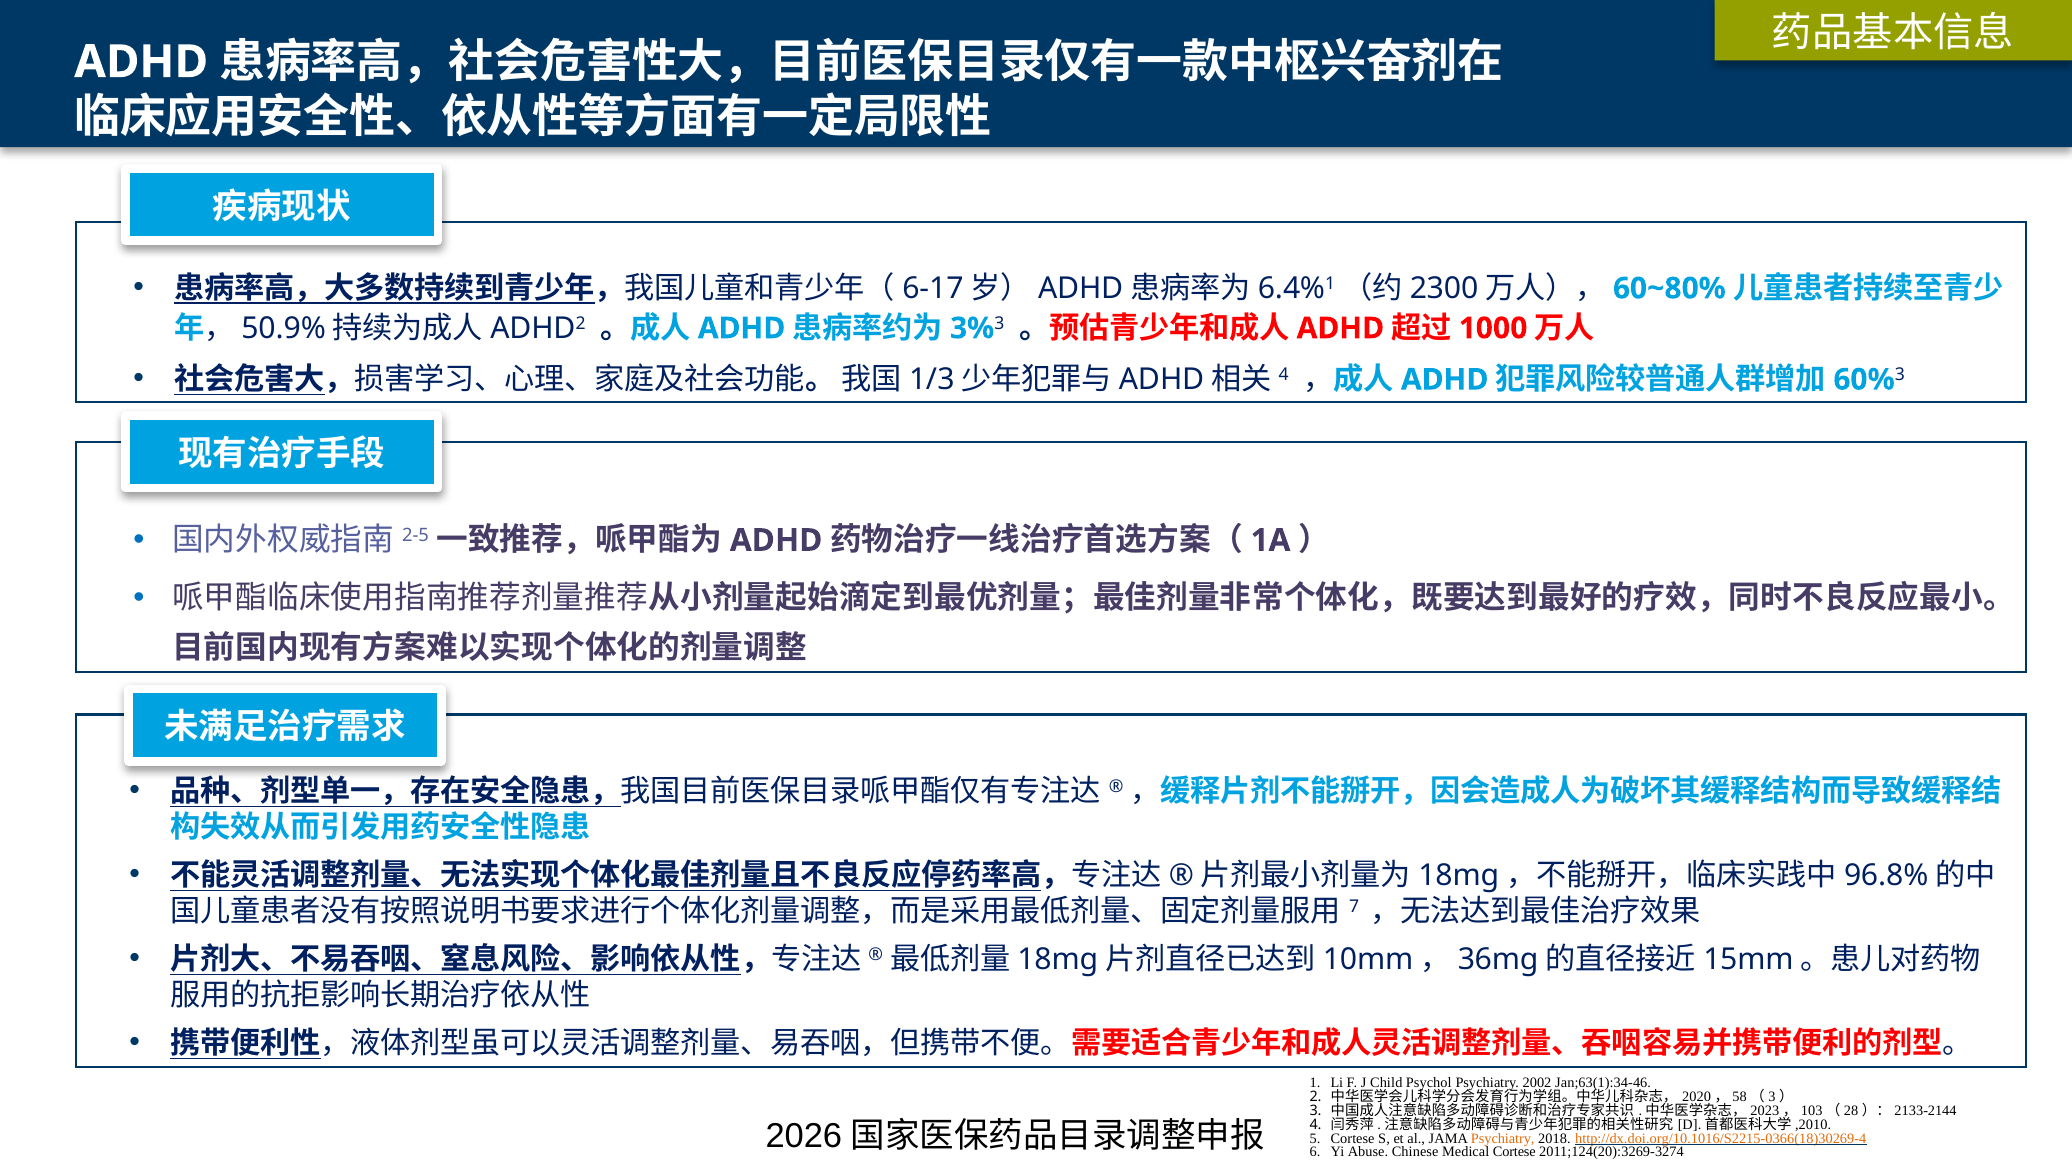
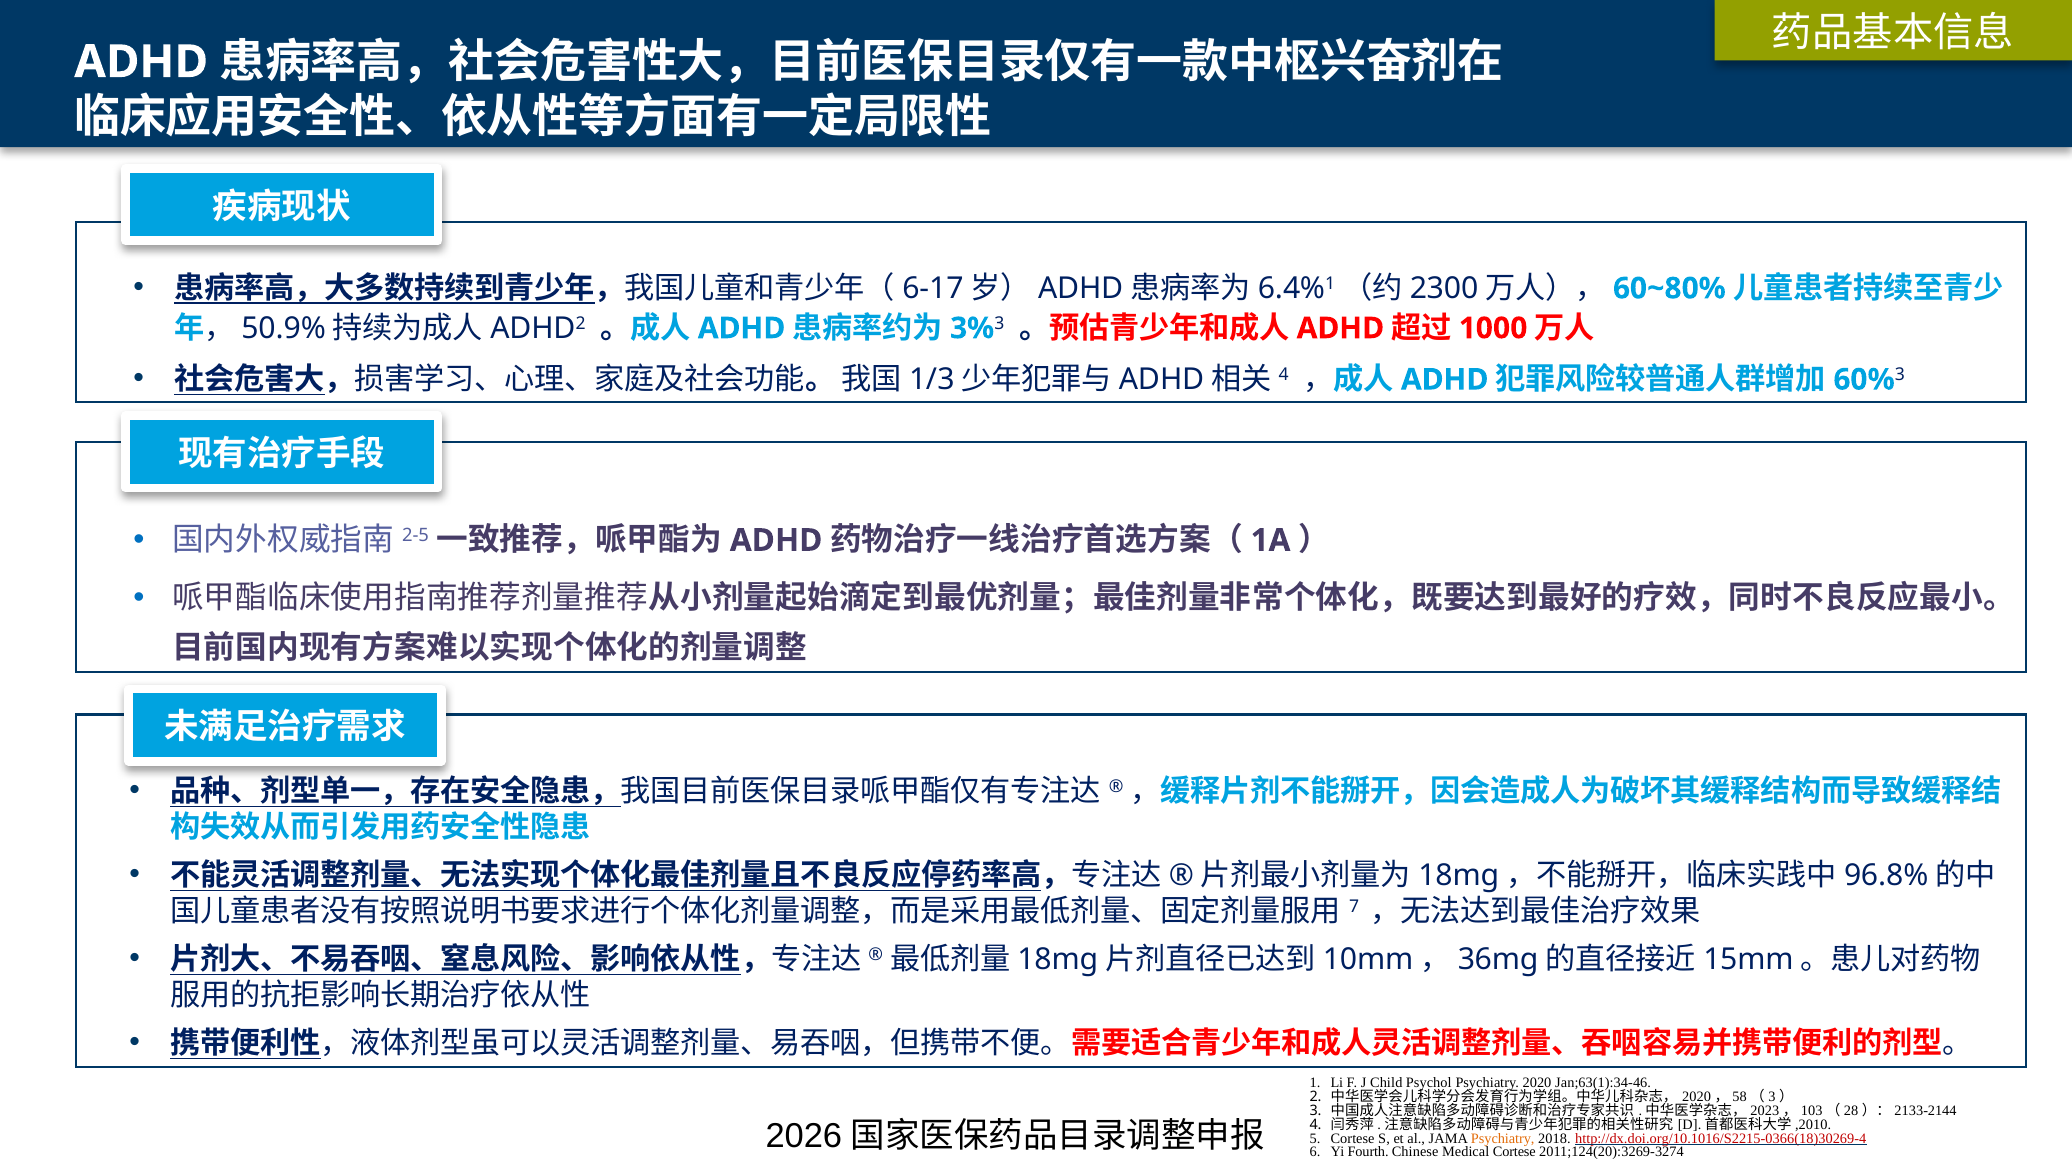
2002: 2002 -> 2020
http://dx.doi.org/10.1016/S2215-0366(18)30269-4 colour: orange -> red
Abuse: Abuse -> Fourth
